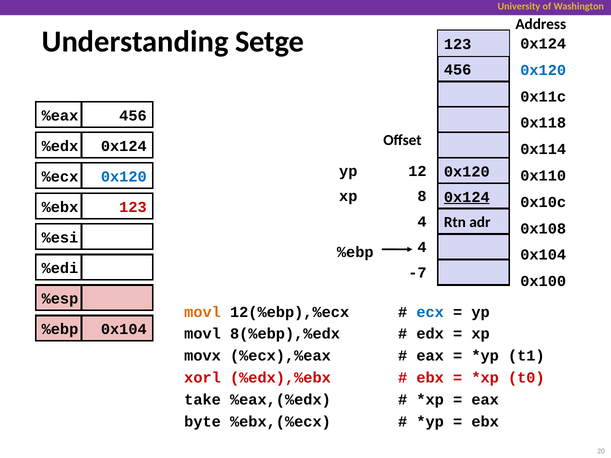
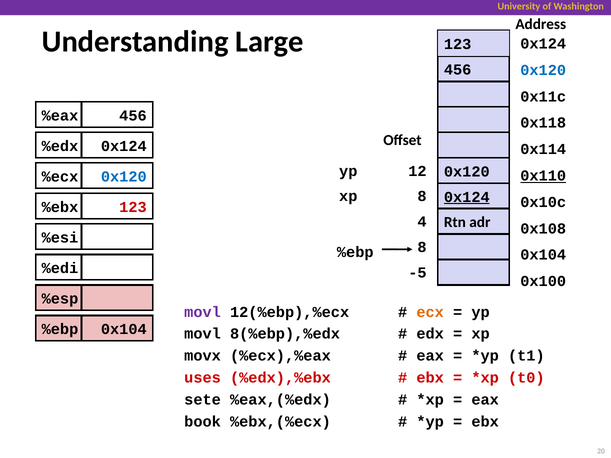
Setge: Setge -> Large
0x110 underline: none -> present
%ebp 4: 4 -> 8
-7: -7 -> -5
movl at (203, 312) colour: orange -> purple
ecx colour: blue -> orange
xorl: xorl -> uses
take: take -> sete
byte: byte -> book
